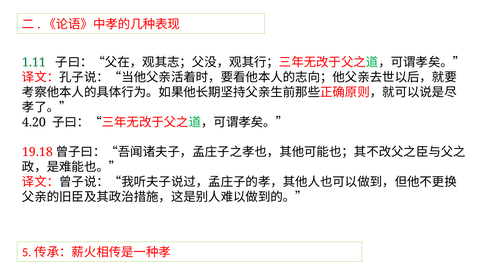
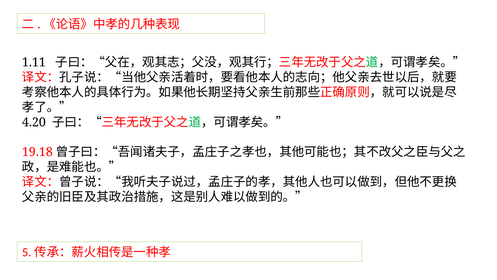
1.11 colour: green -> black
